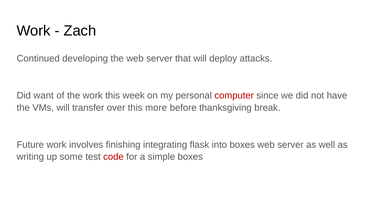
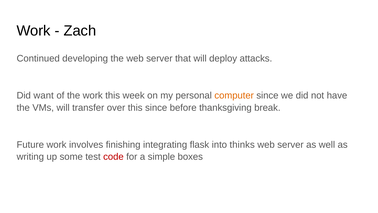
computer colour: red -> orange
this more: more -> since
into boxes: boxes -> thinks
